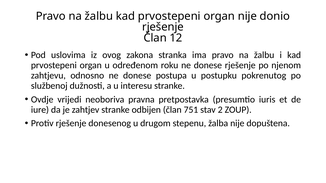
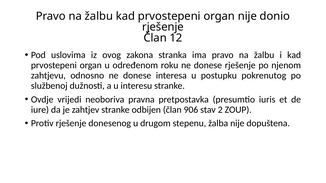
postupa: postupa -> interesa
751: 751 -> 906
